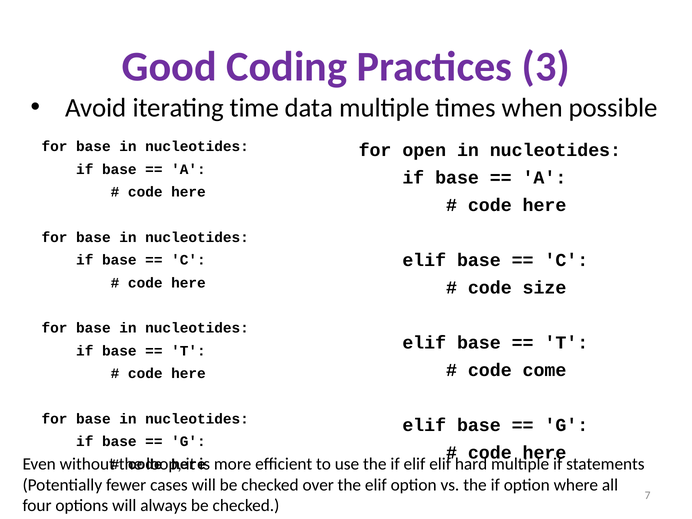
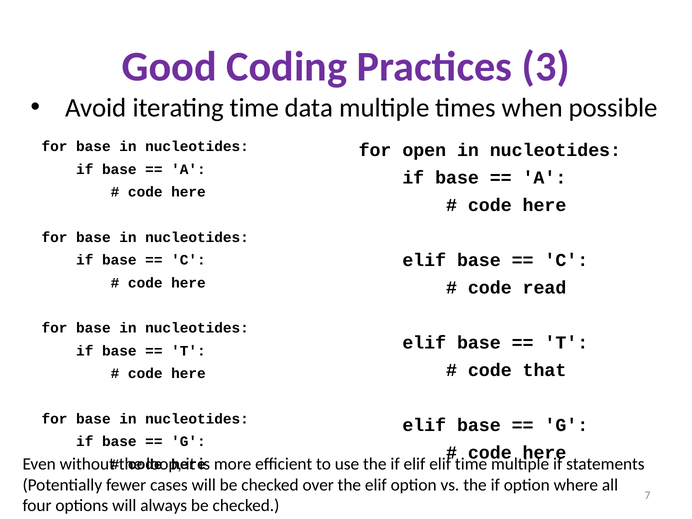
size: size -> read
come: come -> that
elif hard: hard -> time
